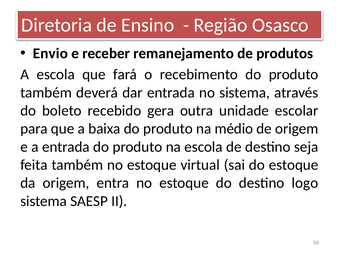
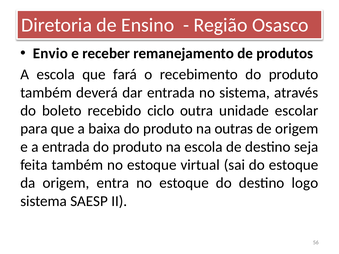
gera: gera -> ciclo
médio: médio -> outras
